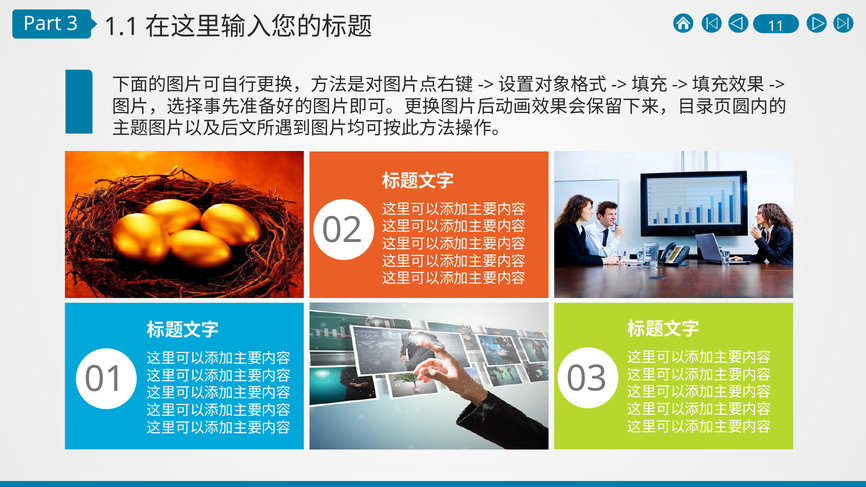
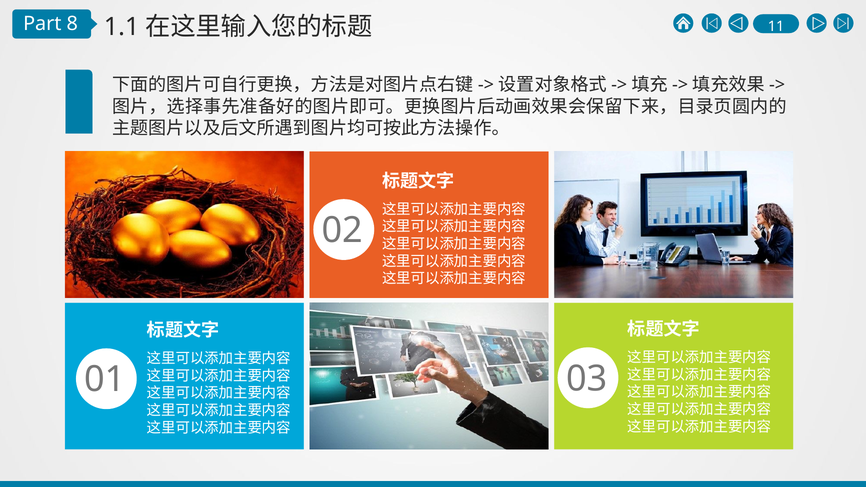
3: 3 -> 8
